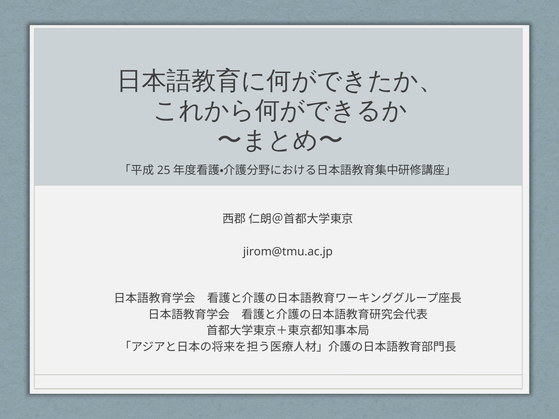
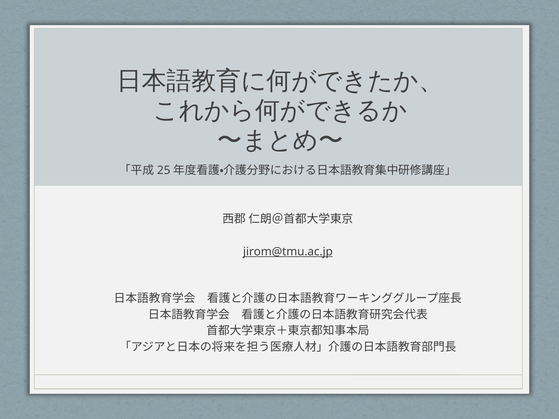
jirom@tmu.ac.jp underline: none -> present
